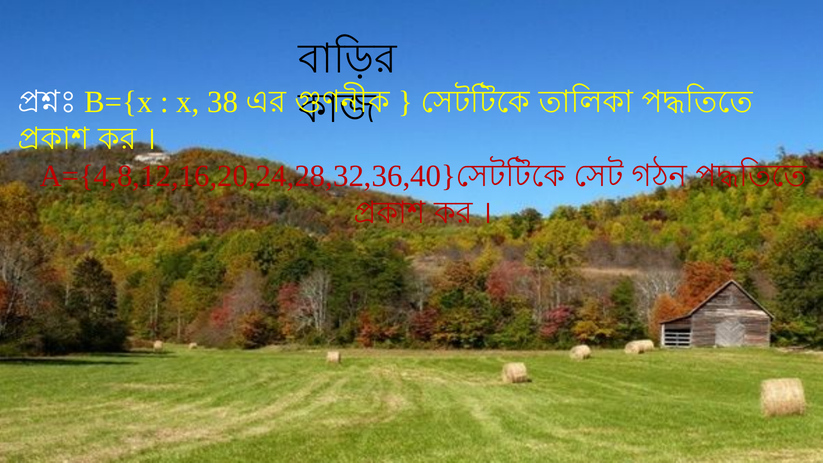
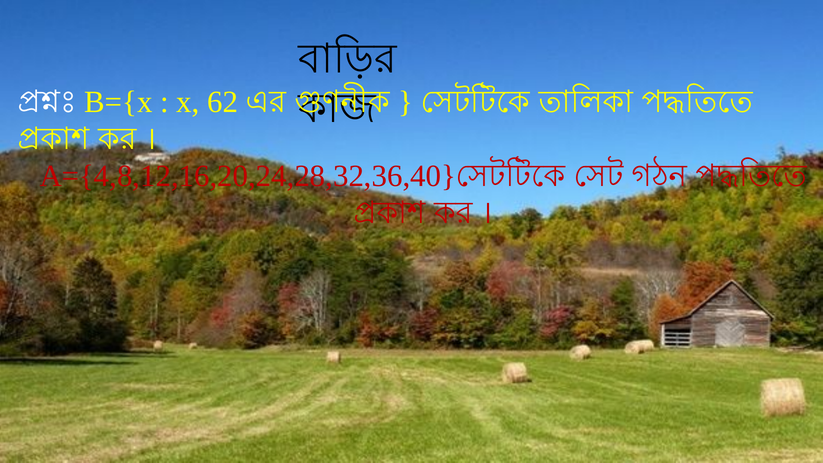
38: 38 -> 62
